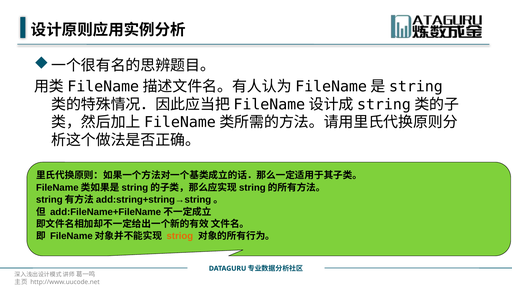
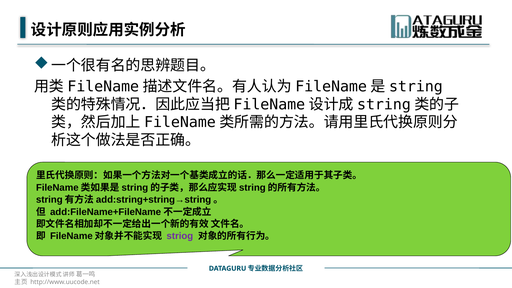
striog colour: orange -> purple
